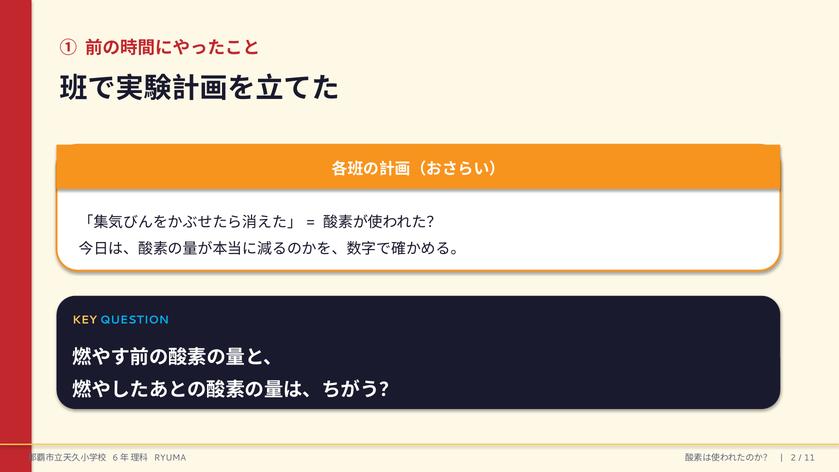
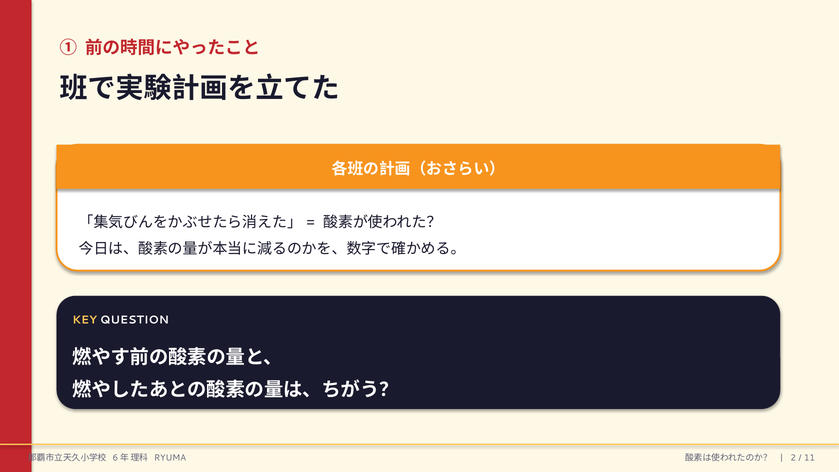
QUESTION colour: light blue -> white
